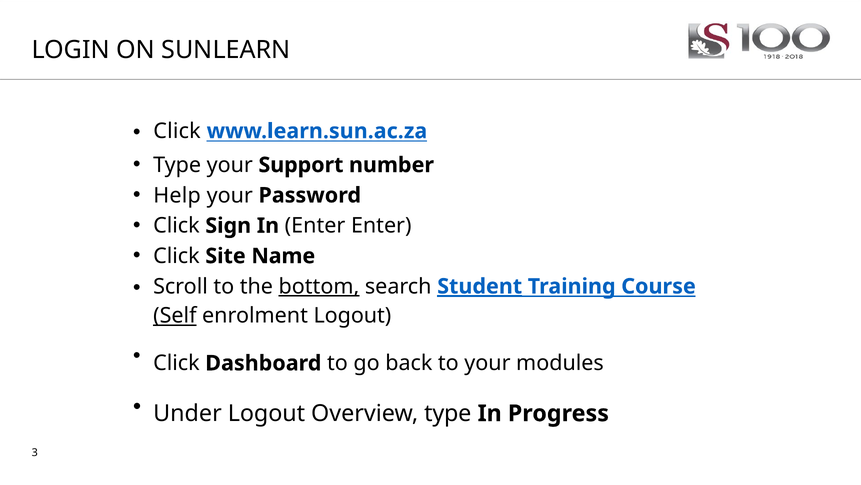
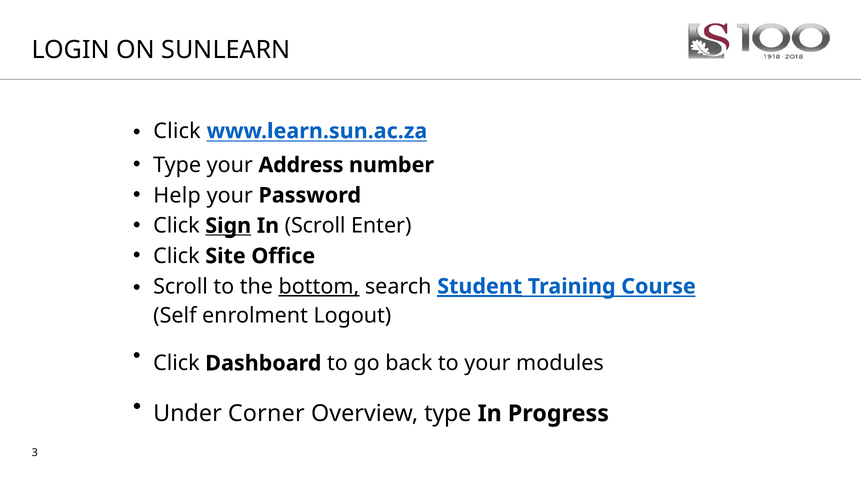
Support: Support -> Address
Sign underline: none -> present
In Enter: Enter -> Scroll
Name: Name -> Office
Self underline: present -> none
Under Logout: Logout -> Corner
